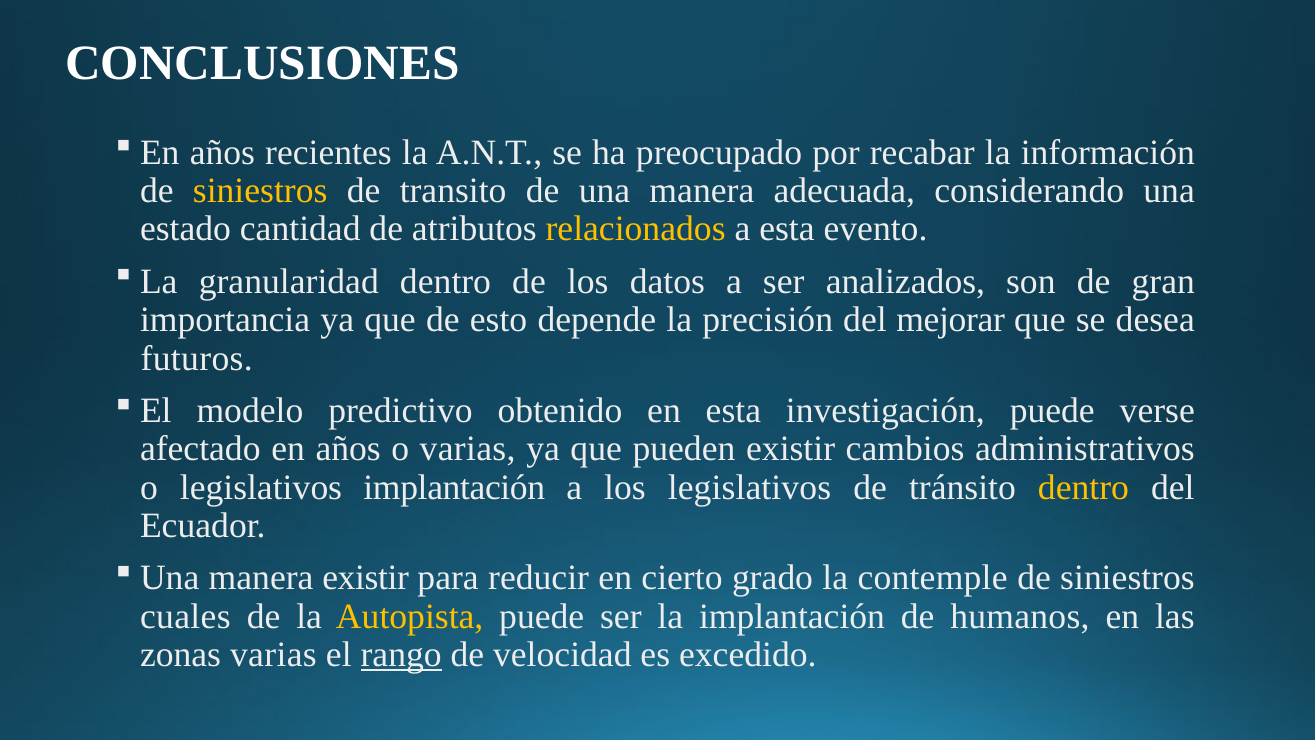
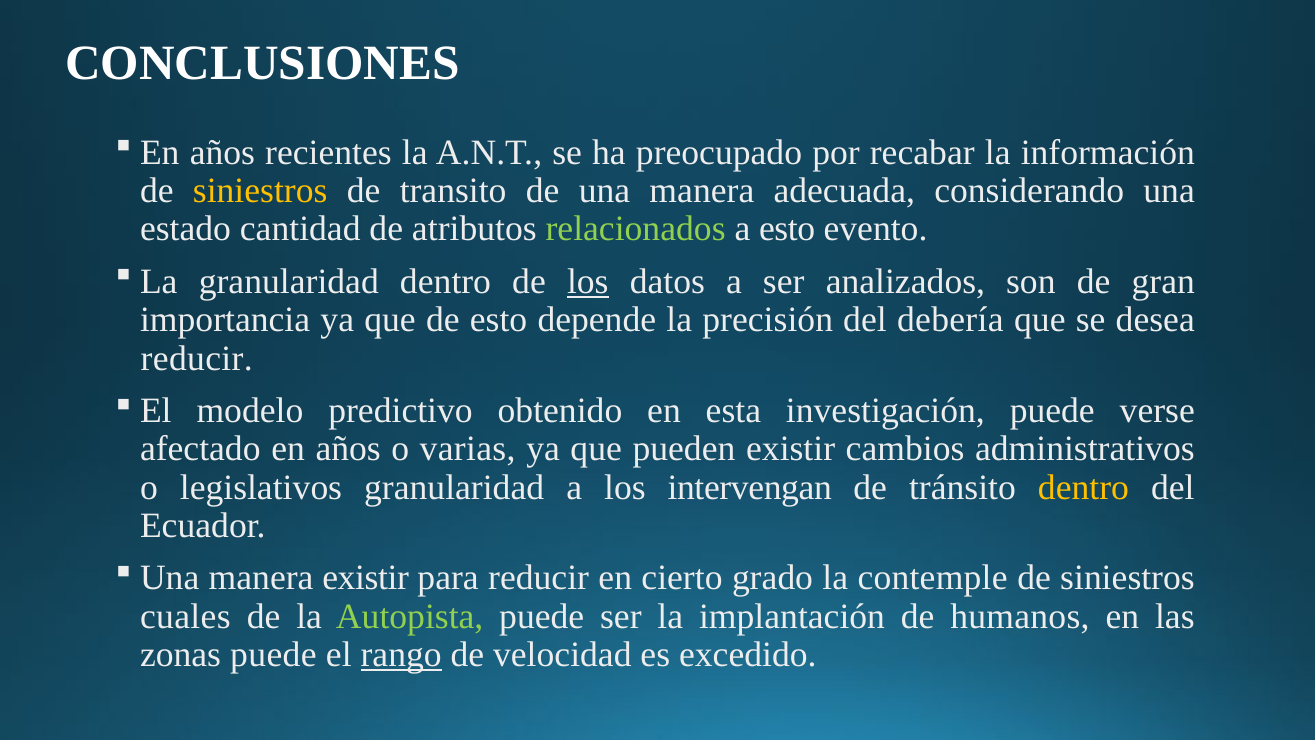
relacionados colour: yellow -> light green
a esta: esta -> esto
los at (588, 281) underline: none -> present
mejorar: mejorar -> debería
futuros at (197, 358): futuros -> reducir
legislativos implantación: implantación -> granularidad
los legislativos: legislativos -> intervengan
Autopista colour: yellow -> light green
zonas varias: varias -> puede
